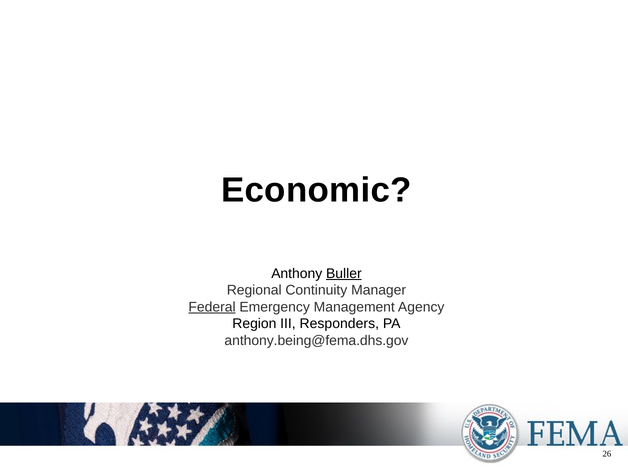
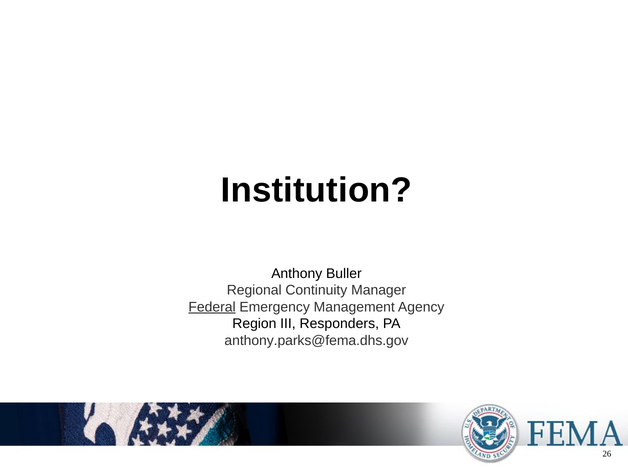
Economic: Economic -> Institution
Buller underline: present -> none
anthony.being@fema.dhs.gov: anthony.being@fema.dhs.gov -> anthony.parks@fema.dhs.gov
